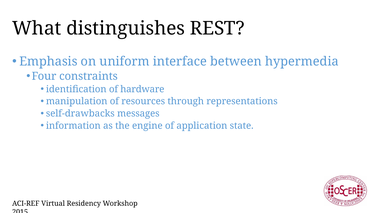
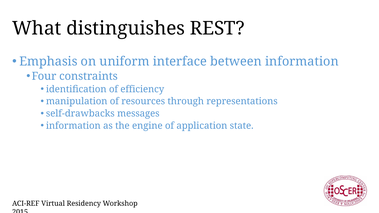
between hypermedia: hypermedia -> information
hardware: hardware -> efficiency
